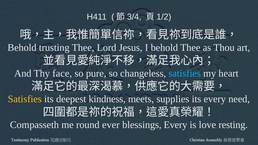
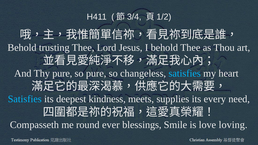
Thy face: face -> pure
Satisfies at (25, 99) colour: yellow -> light blue
blessings Every: Every -> Smile
resting: resting -> loving
